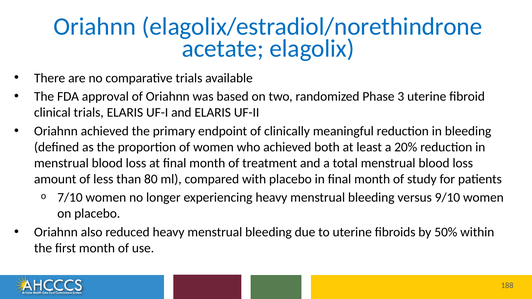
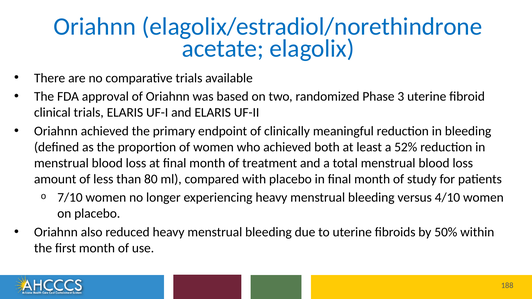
20%: 20% -> 52%
9/10: 9/10 -> 4/10
